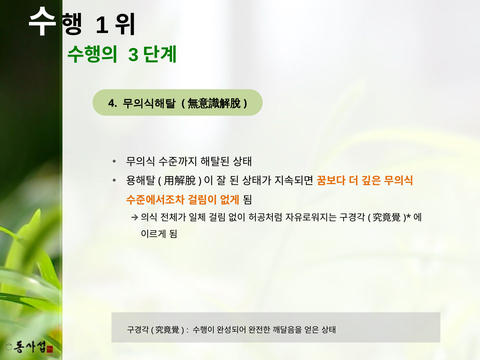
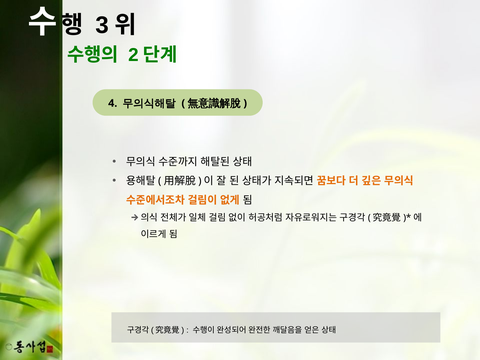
1: 1 -> 3
3: 3 -> 2
